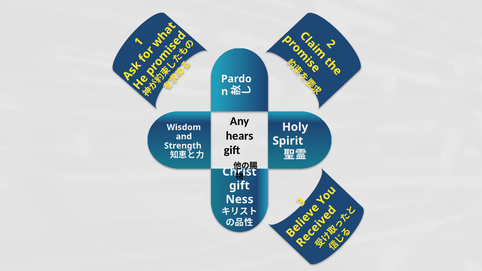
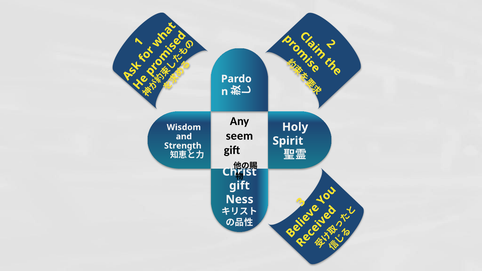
hears: hears -> seem
